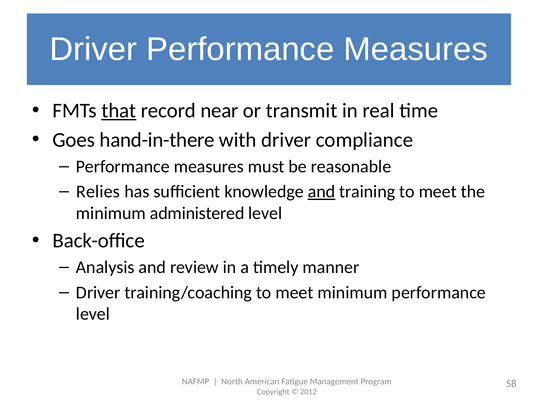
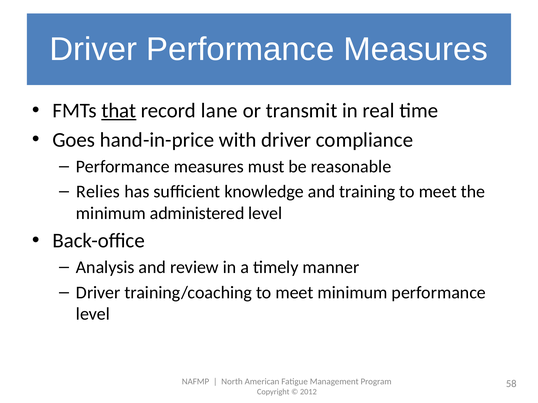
near: near -> lane
hand-in-there: hand-in-there -> hand-in-price
and at (322, 192) underline: present -> none
